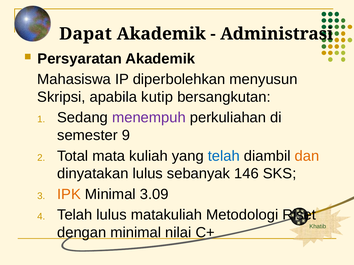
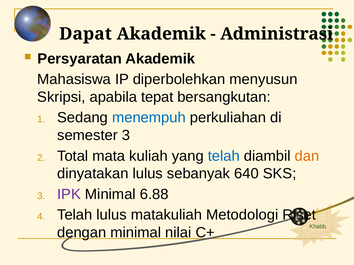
kutip: kutip -> tepat
menempuh colour: purple -> blue
semester 9: 9 -> 3
146: 146 -> 640
IPK colour: orange -> purple
3.09: 3.09 -> 6.88
